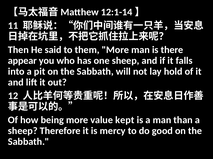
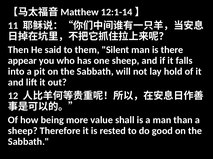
them More: More -> Silent
kept: kept -> shall
mercy: mercy -> rested
